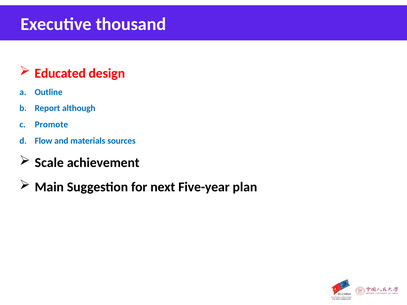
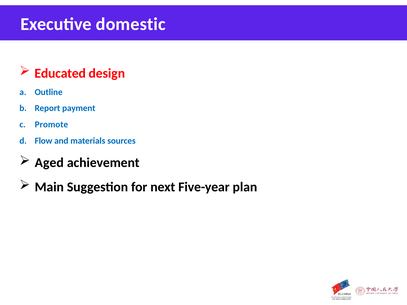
thousand: thousand -> domestic
although: although -> payment
Scale: Scale -> Aged
